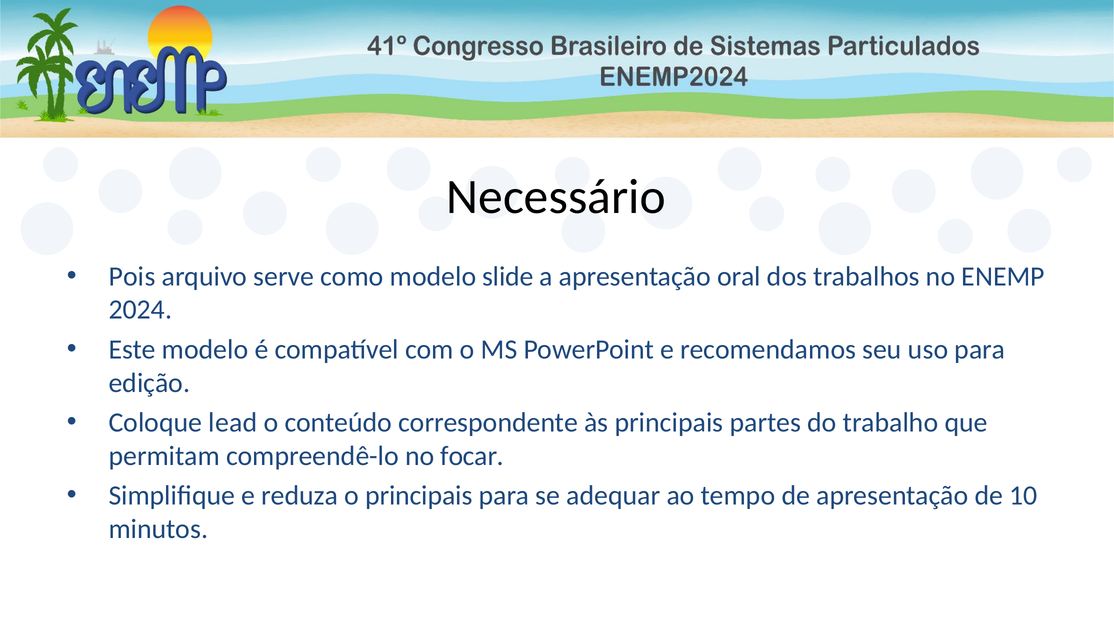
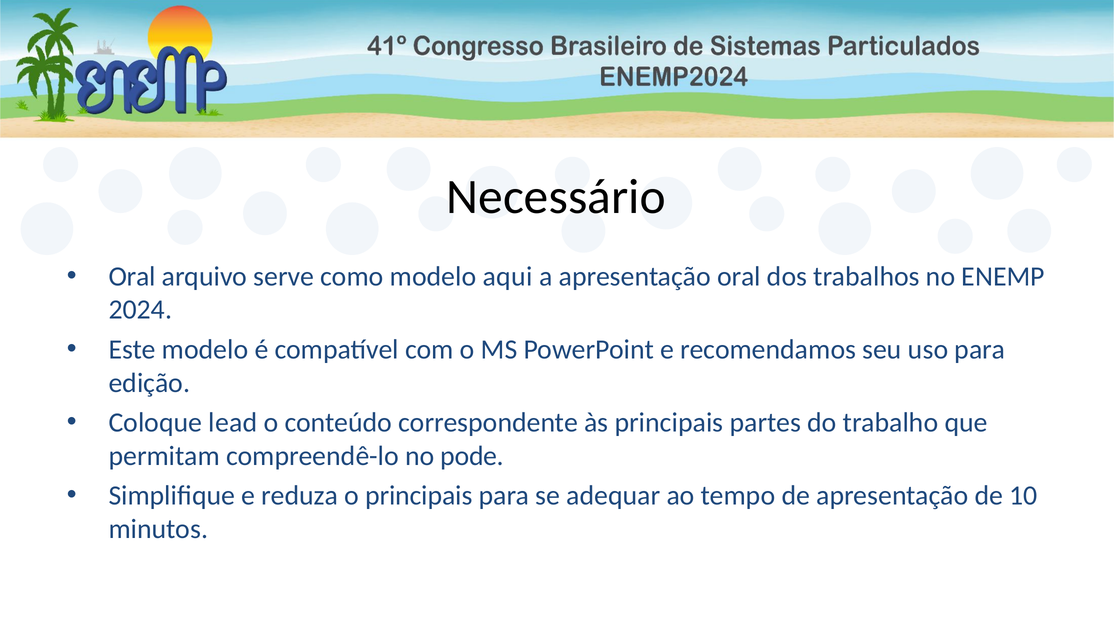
Pois at (132, 276): Pois -> Oral
slide: slide -> aqui
focar: focar -> pode
